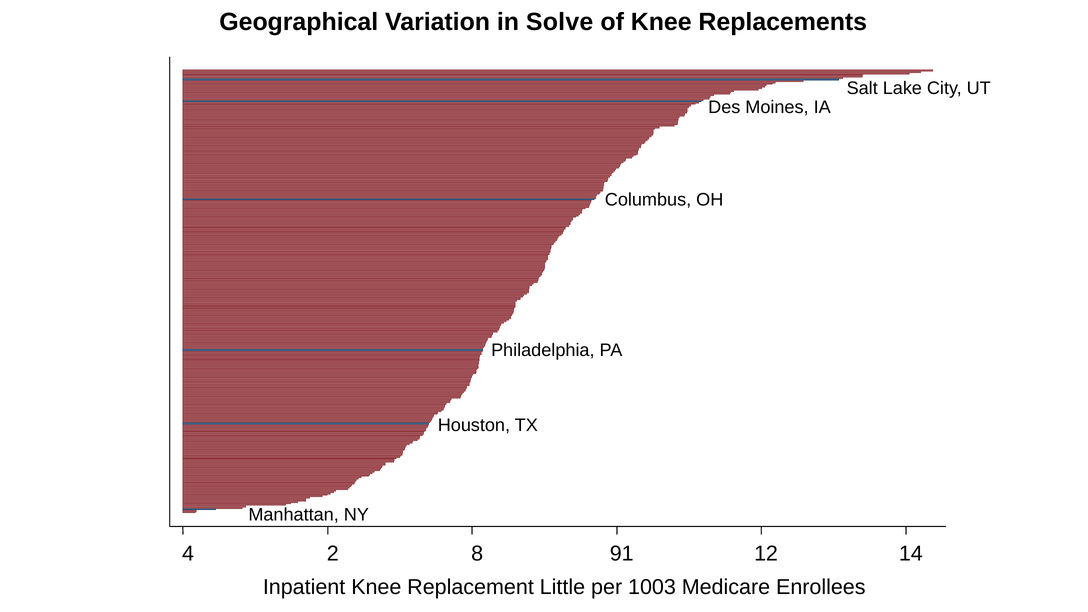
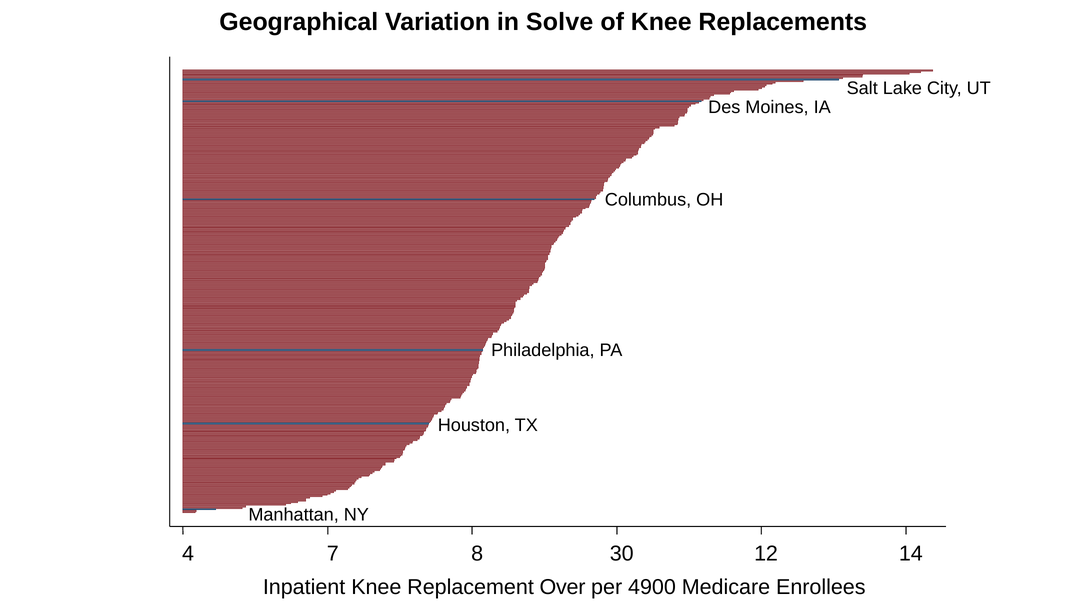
2: 2 -> 7
91: 91 -> 30
Little: Little -> Over
1003: 1003 -> 4900
